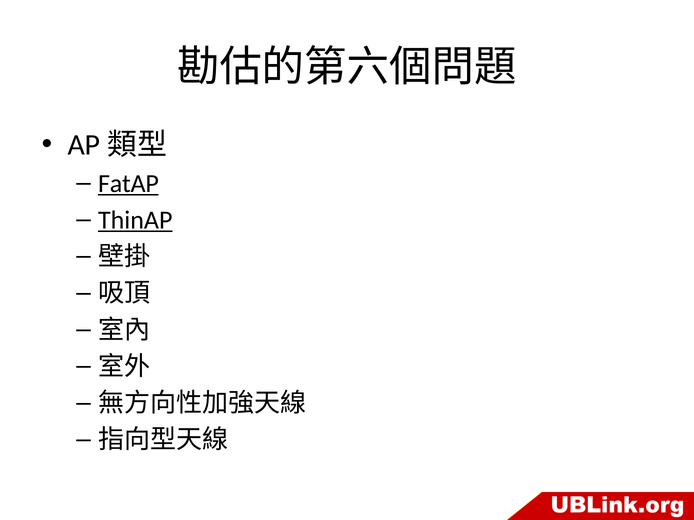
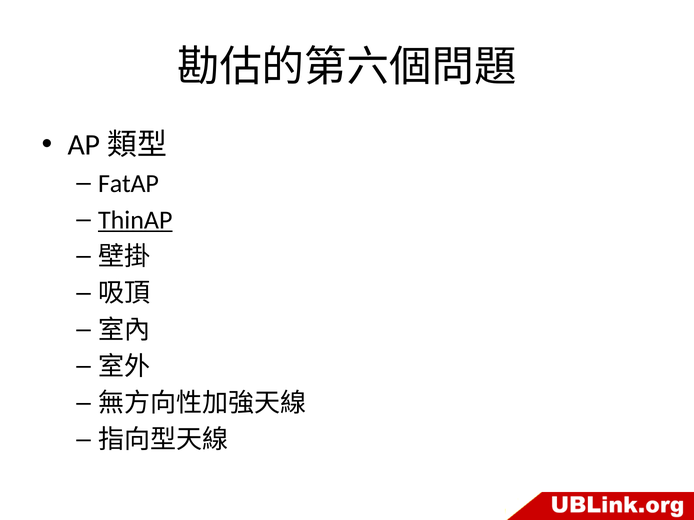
FatAP underline: present -> none
